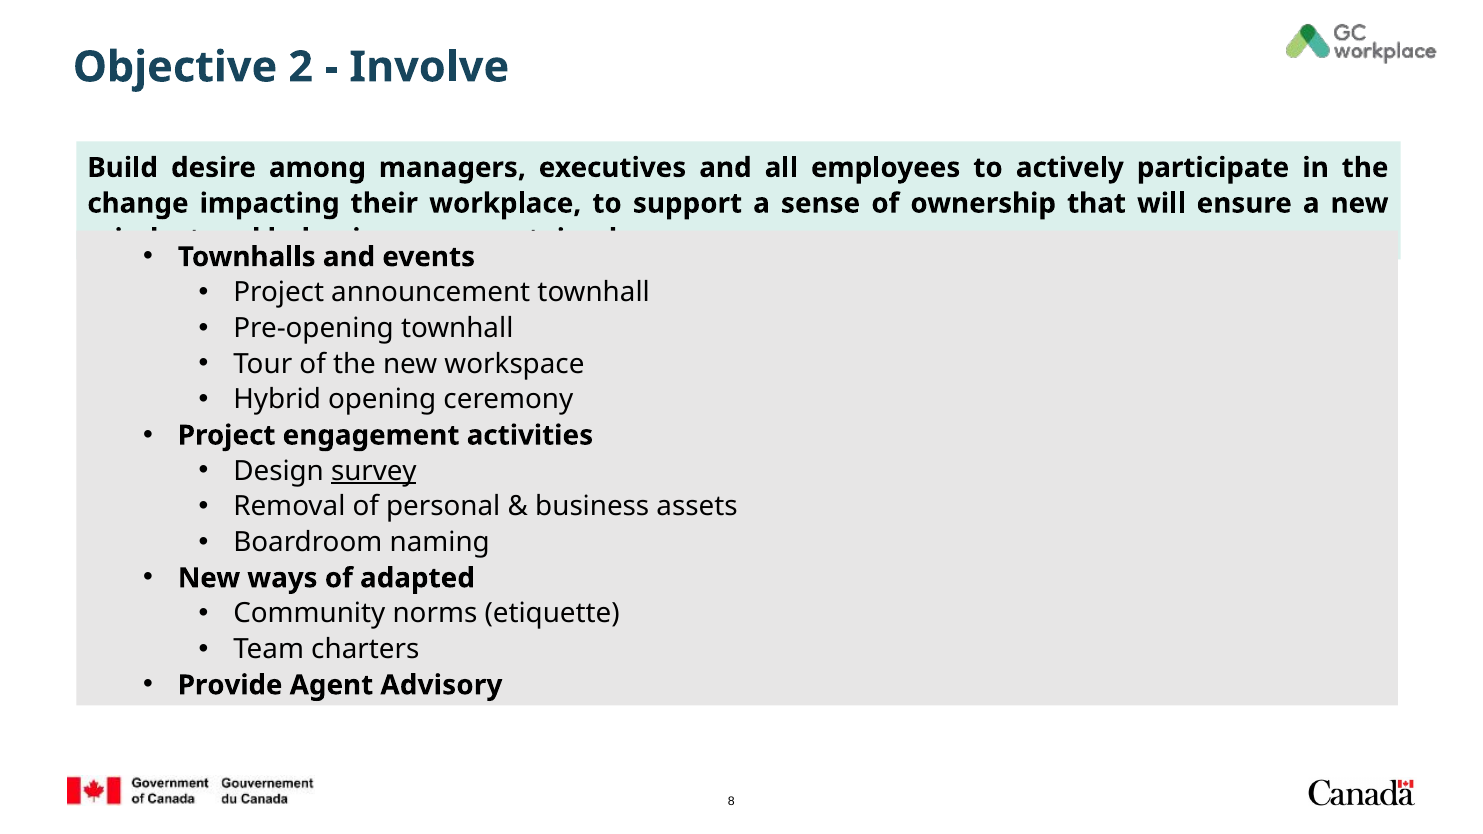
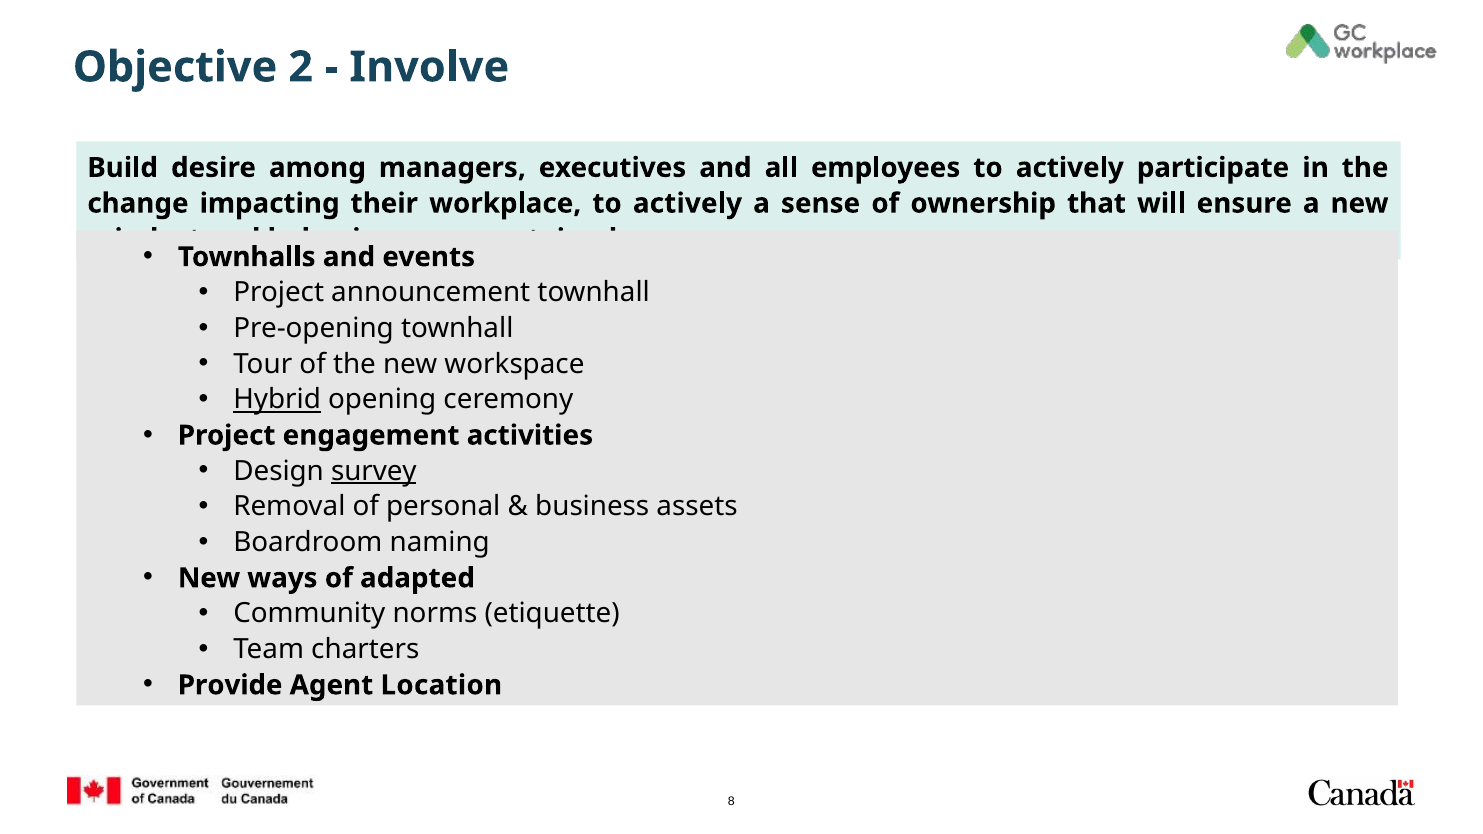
workplace to support: support -> actively
Hybrid underline: none -> present
Advisory: Advisory -> Location
